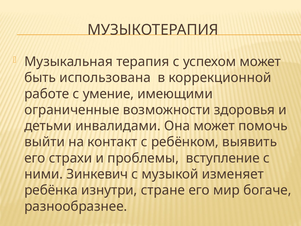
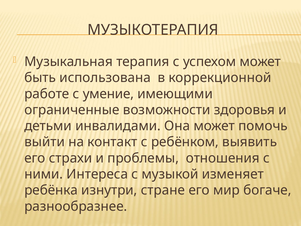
вступление: вступление -> отношения
Зинкевич: Зинкевич -> Интереса
